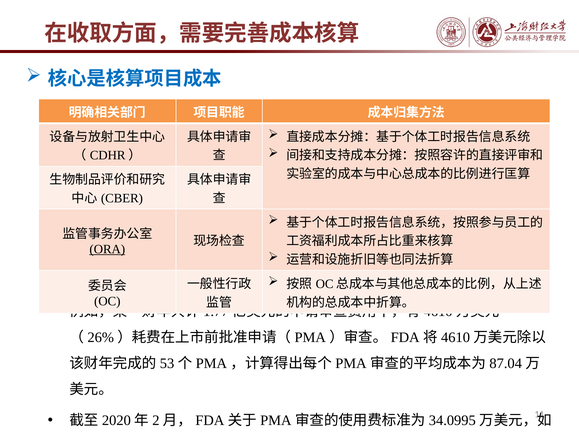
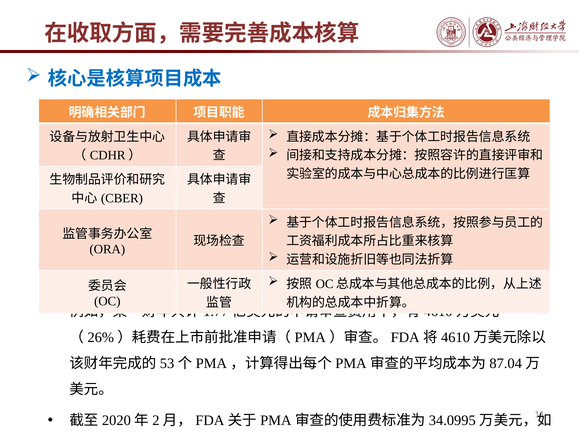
ORA underline: present -> none
